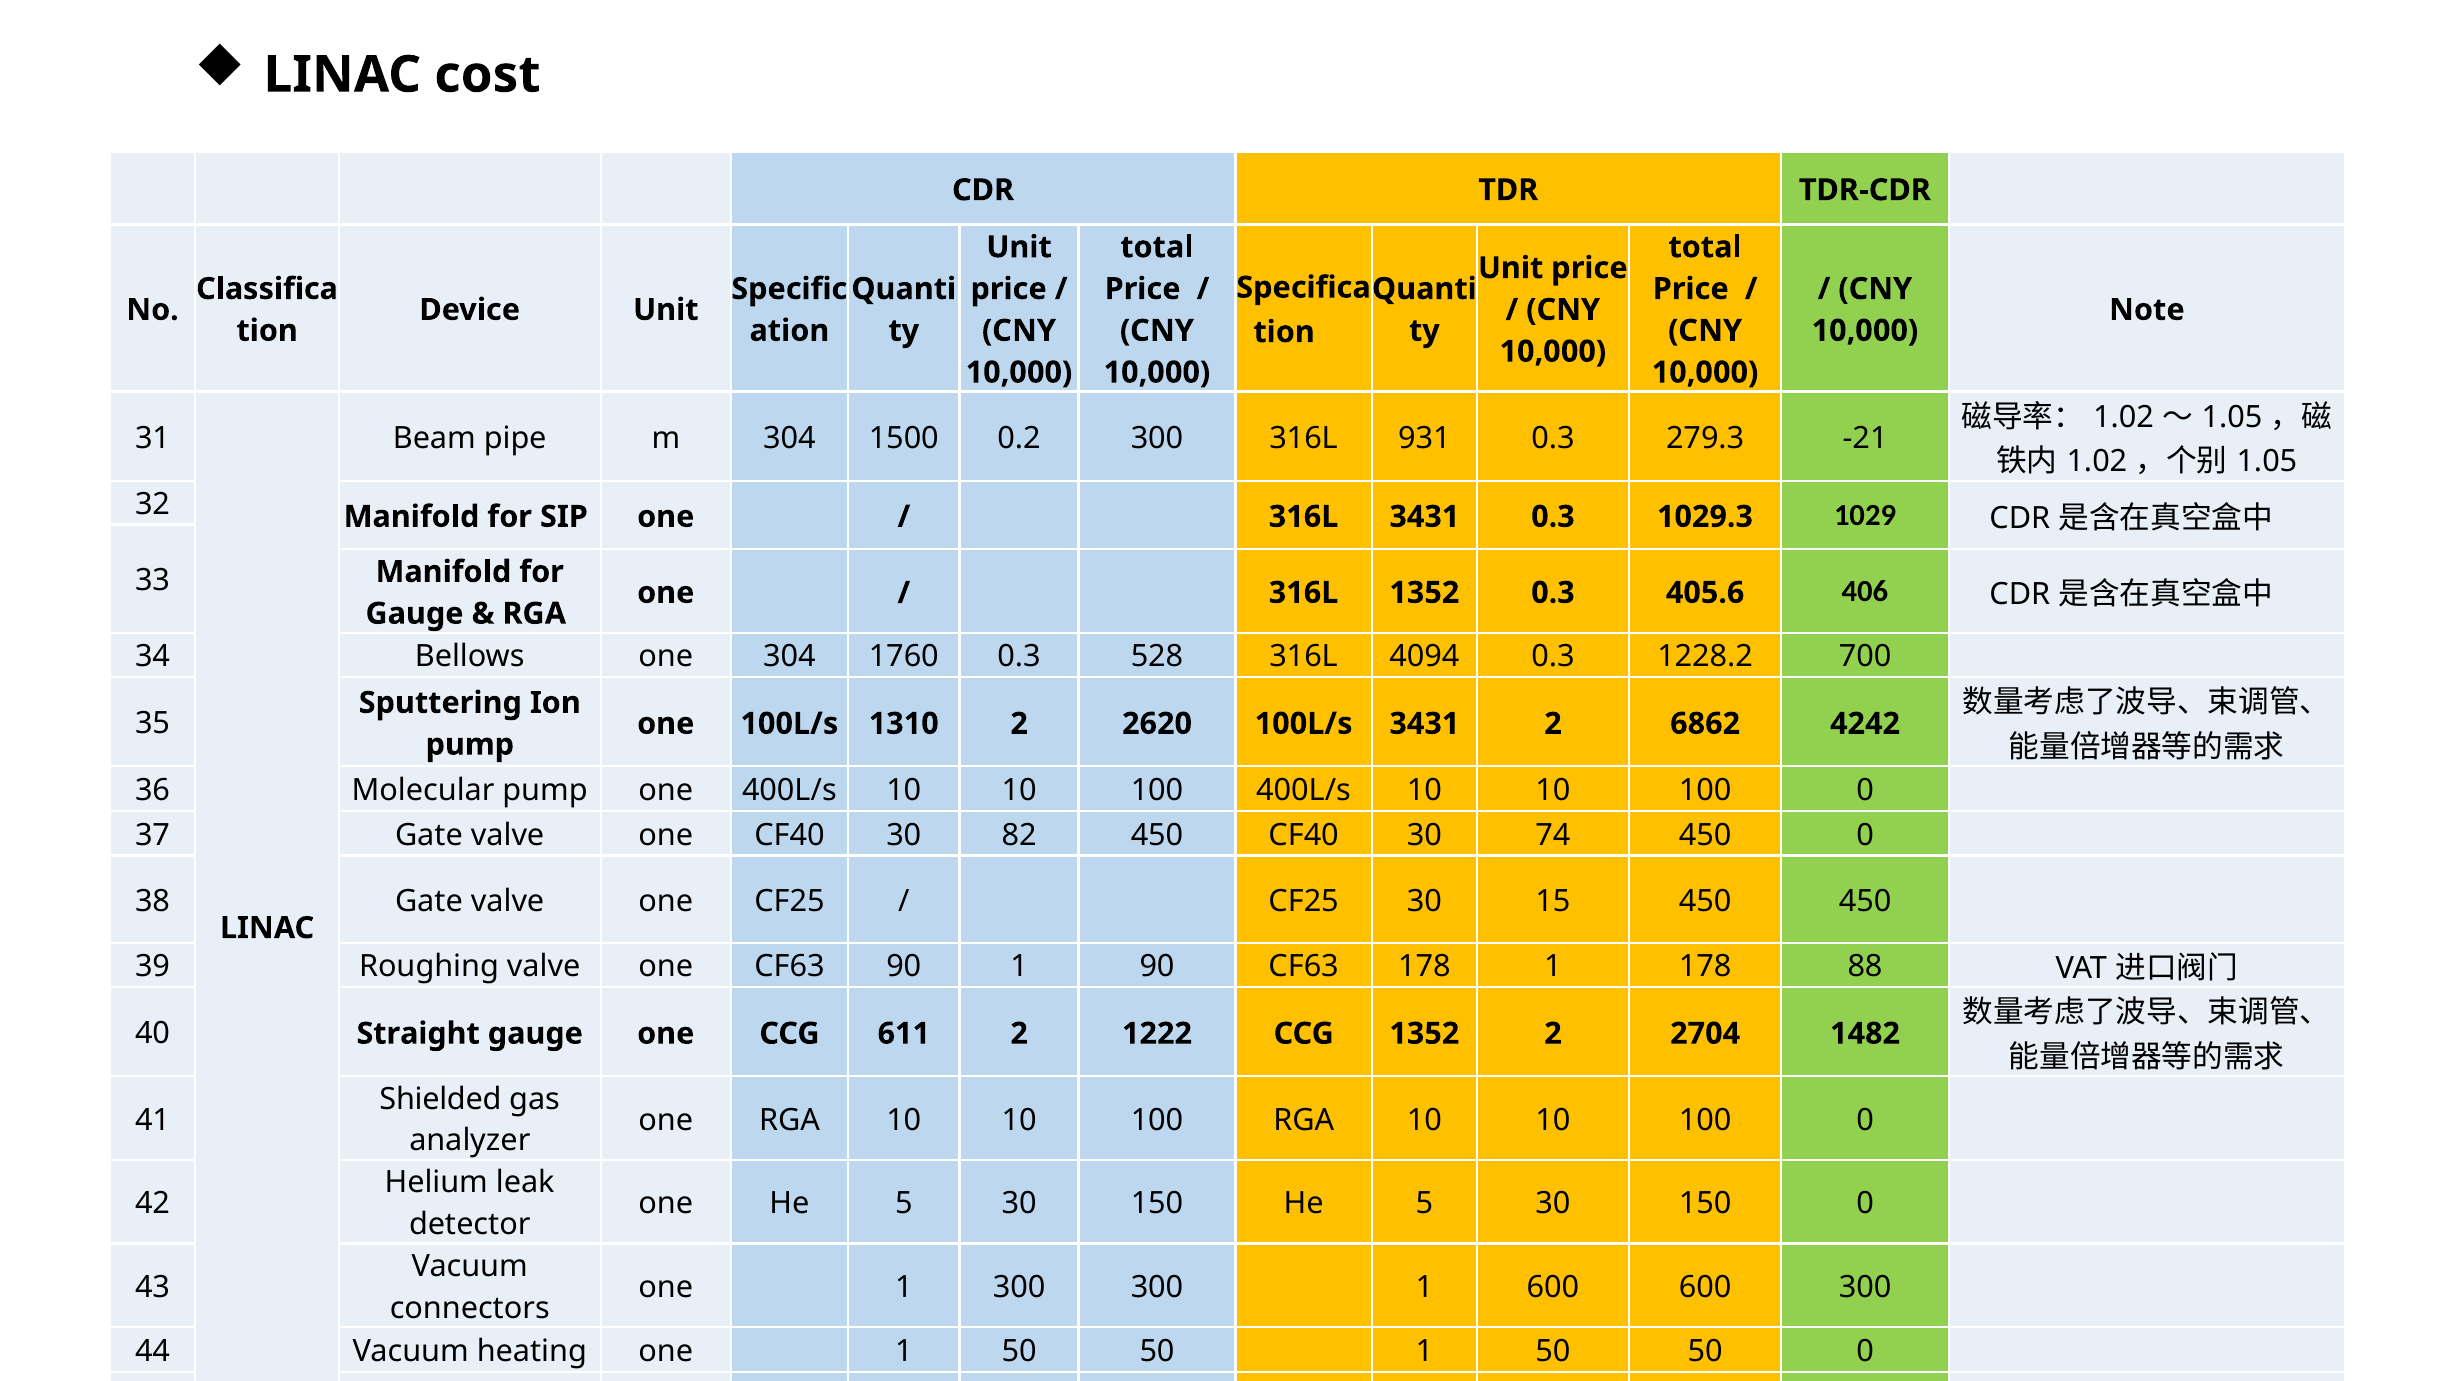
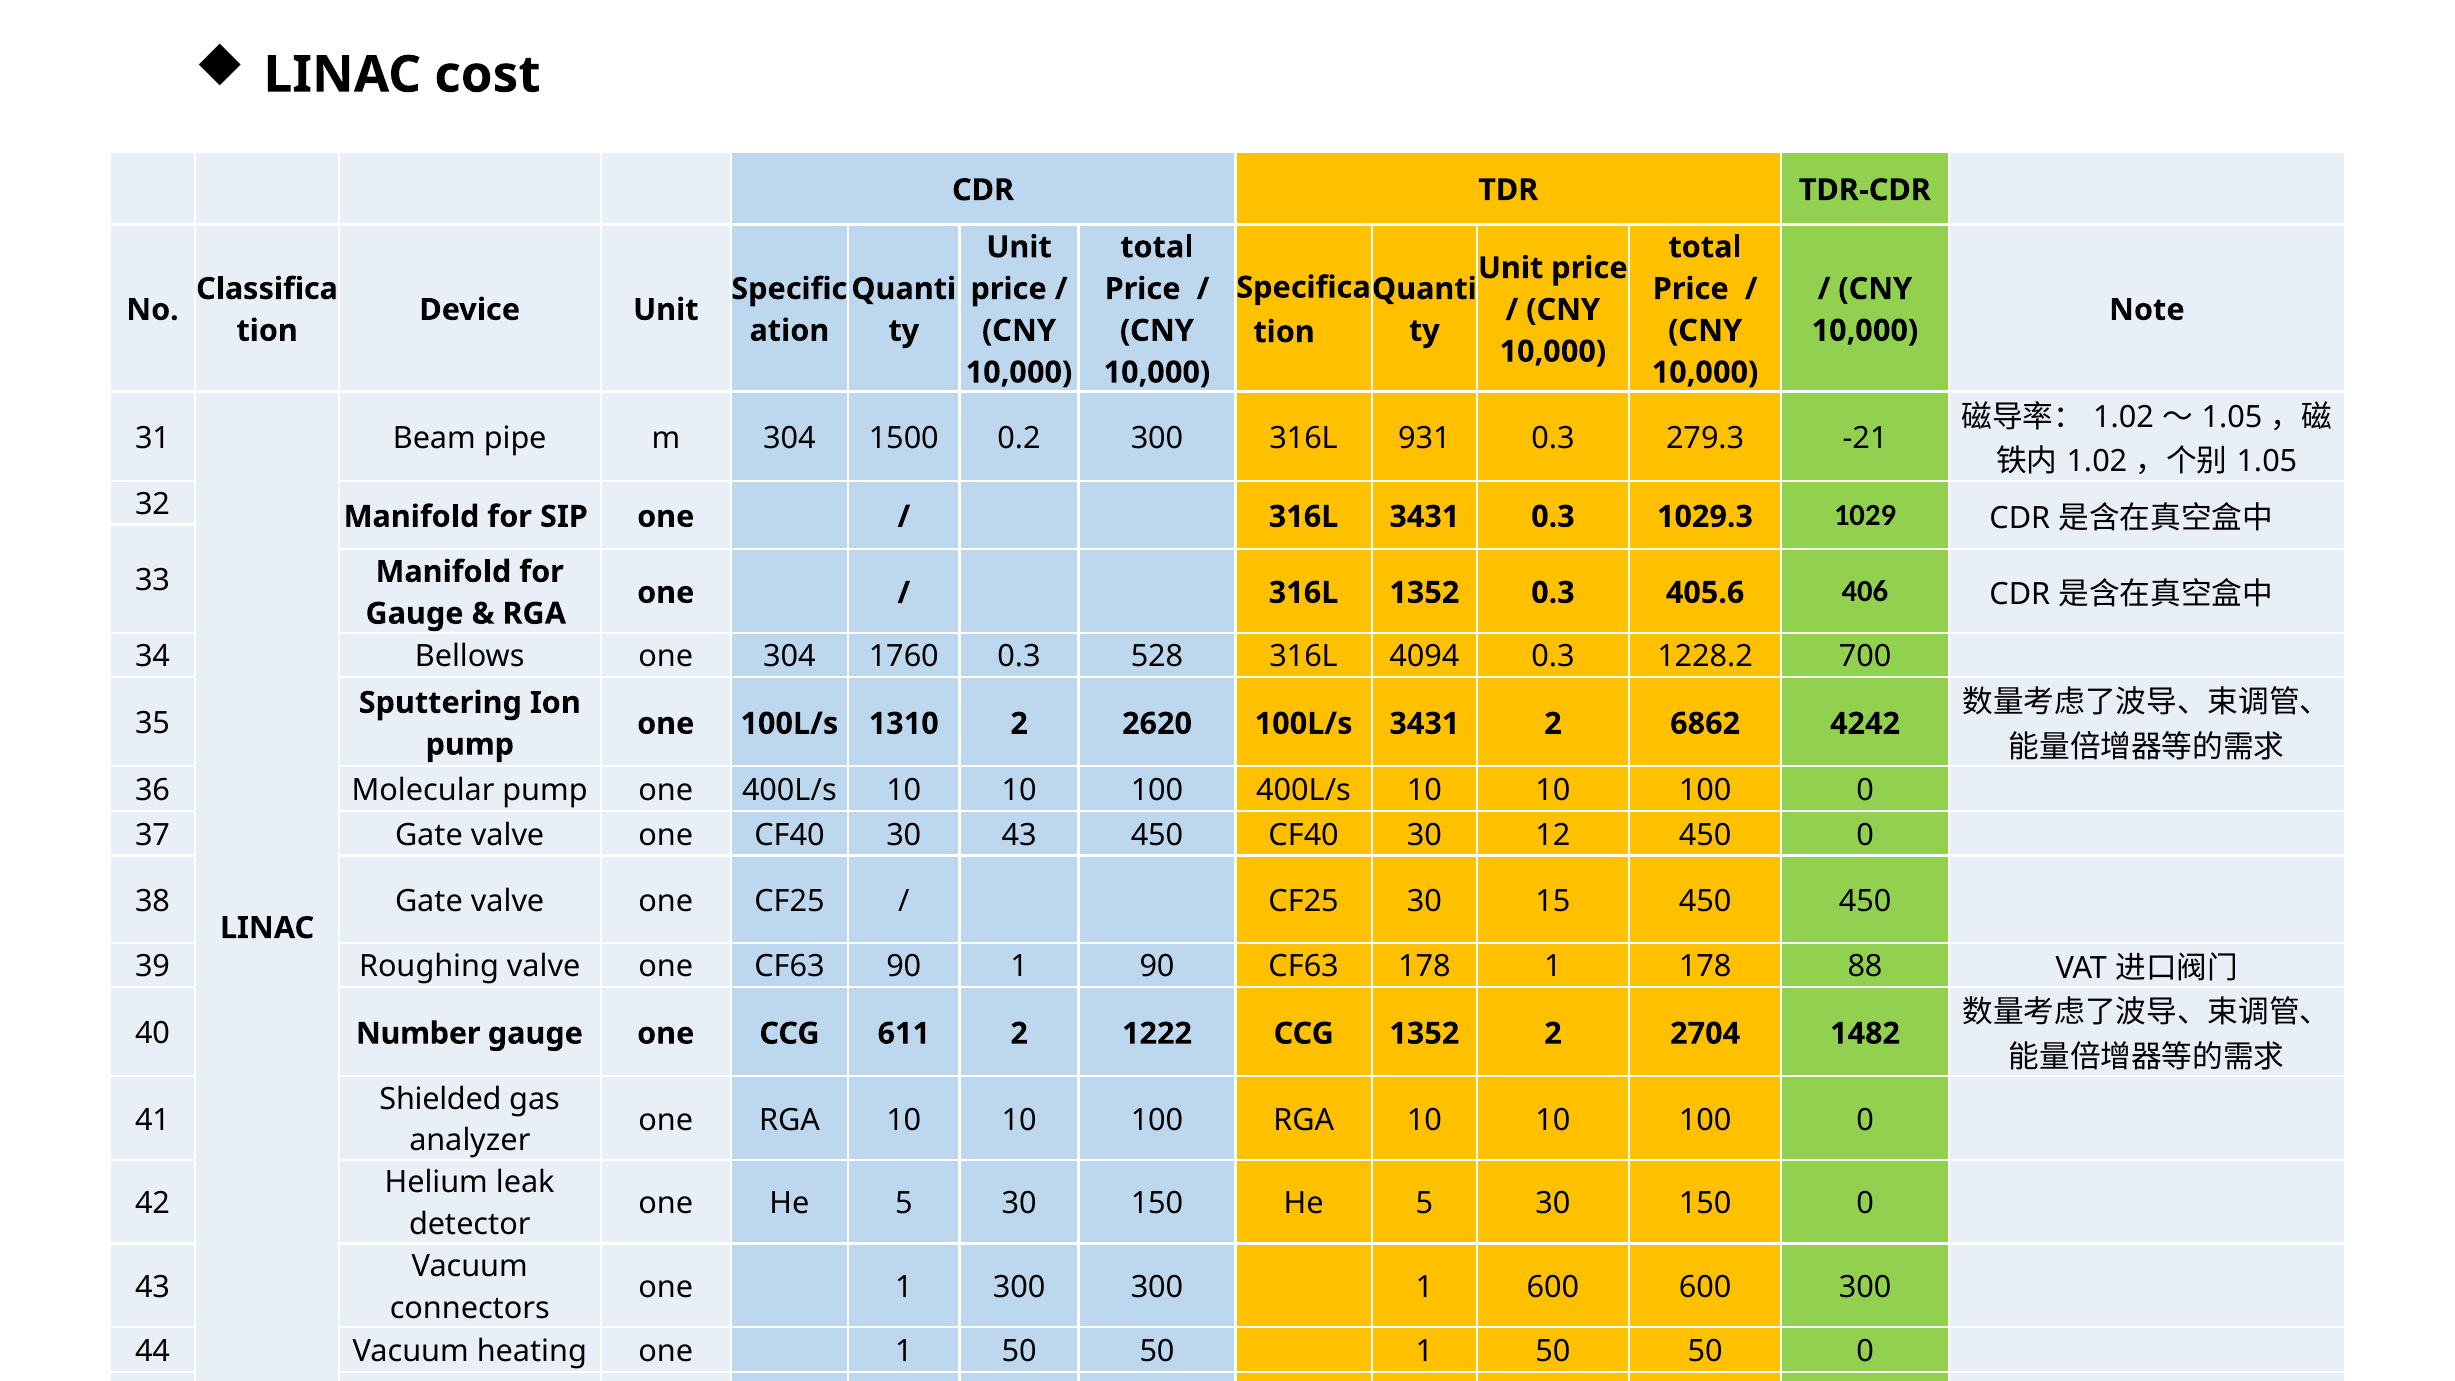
30 82: 82 -> 43
74: 74 -> 12
Straight: Straight -> Number
